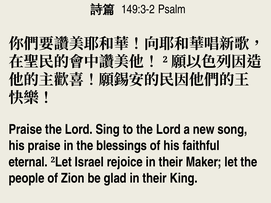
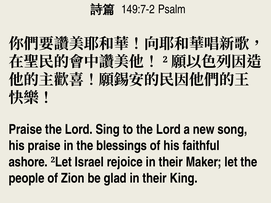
149:3-2: 149:3-2 -> 149:7-2
eternal: eternal -> ashore
